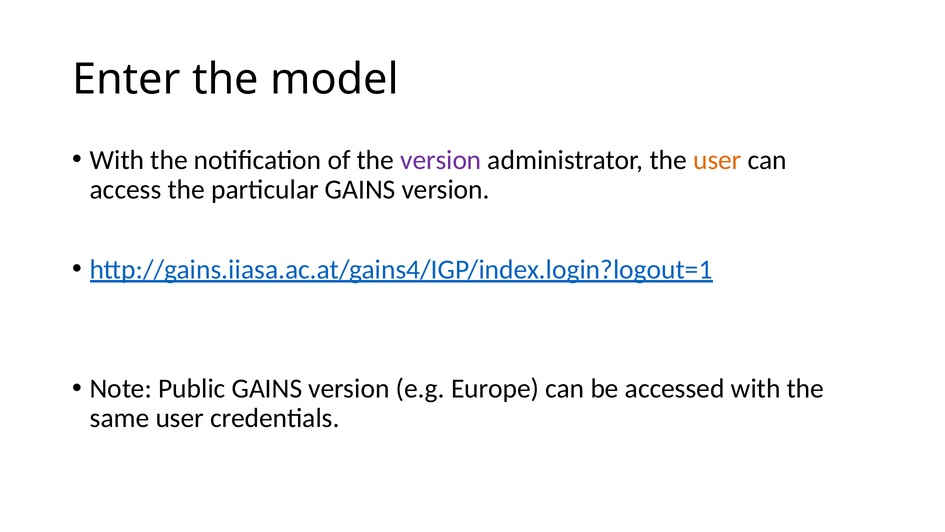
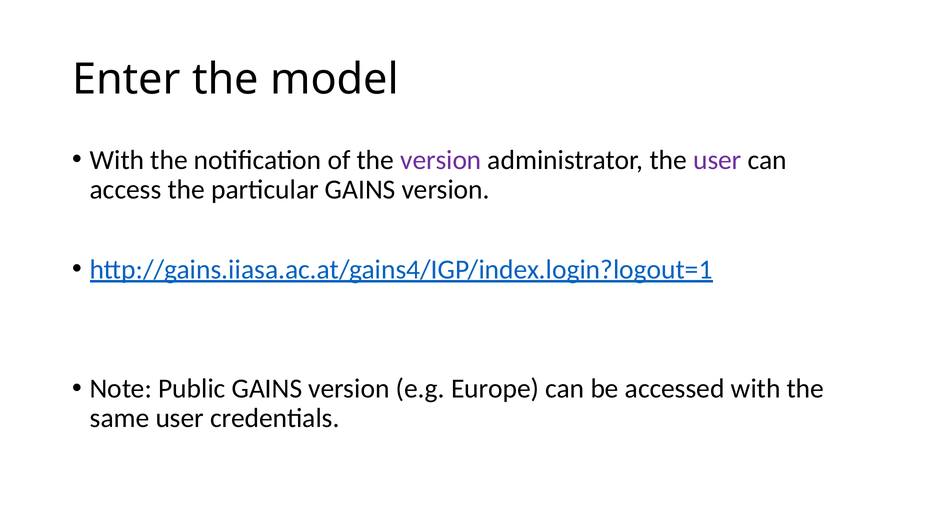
user at (717, 160) colour: orange -> purple
